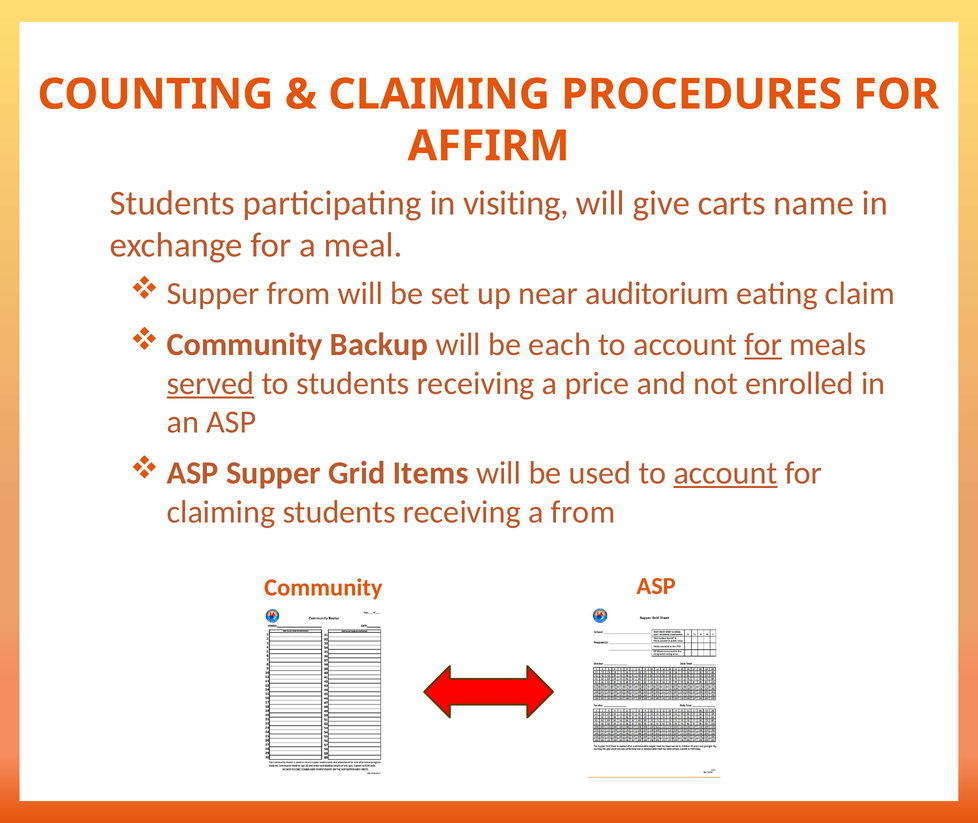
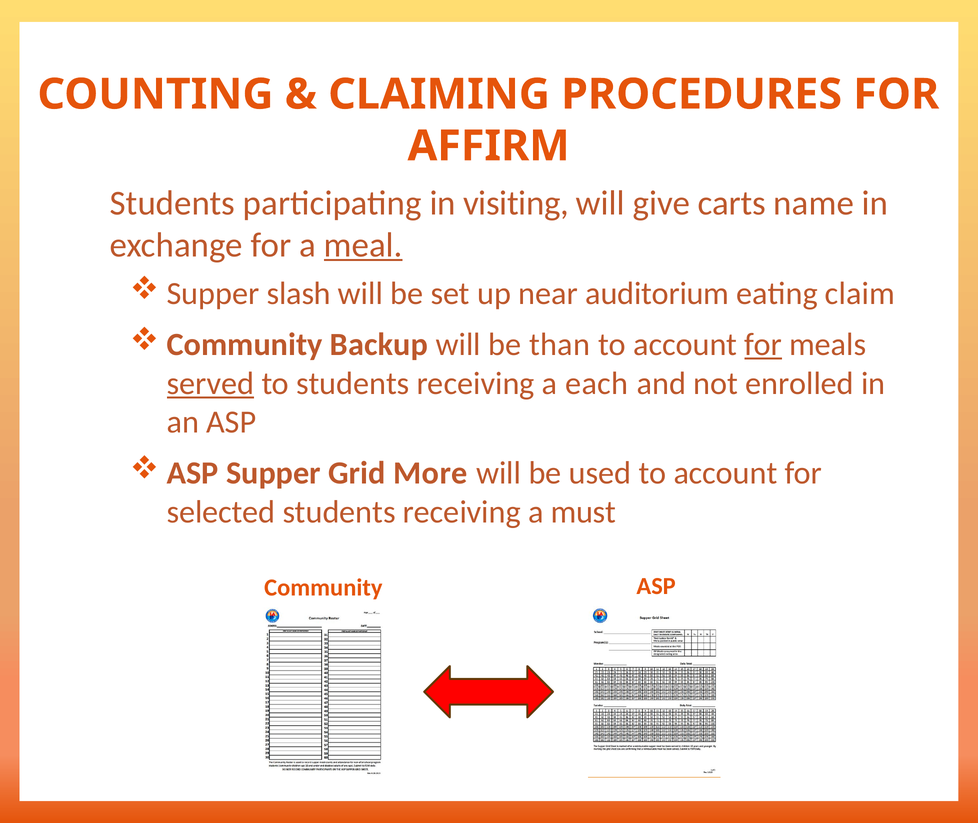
meal underline: none -> present
Supper from: from -> slash
each: each -> than
price: price -> each
Items: Items -> More
account at (725, 473) underline: present -> none
claiming at (221, 512): claiming -> selected
a from: from -> must
